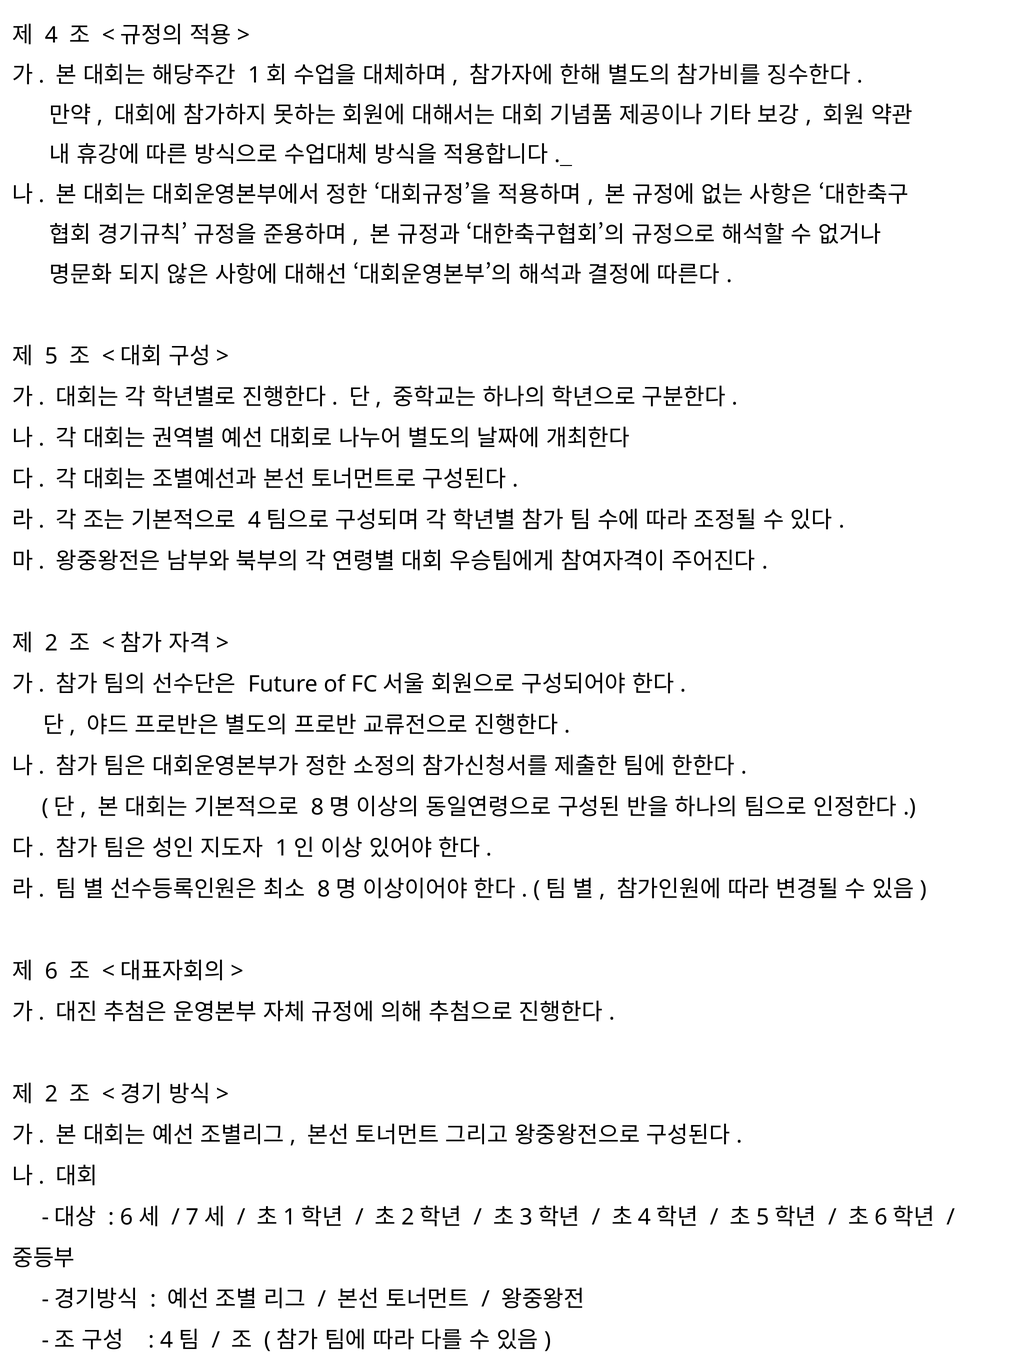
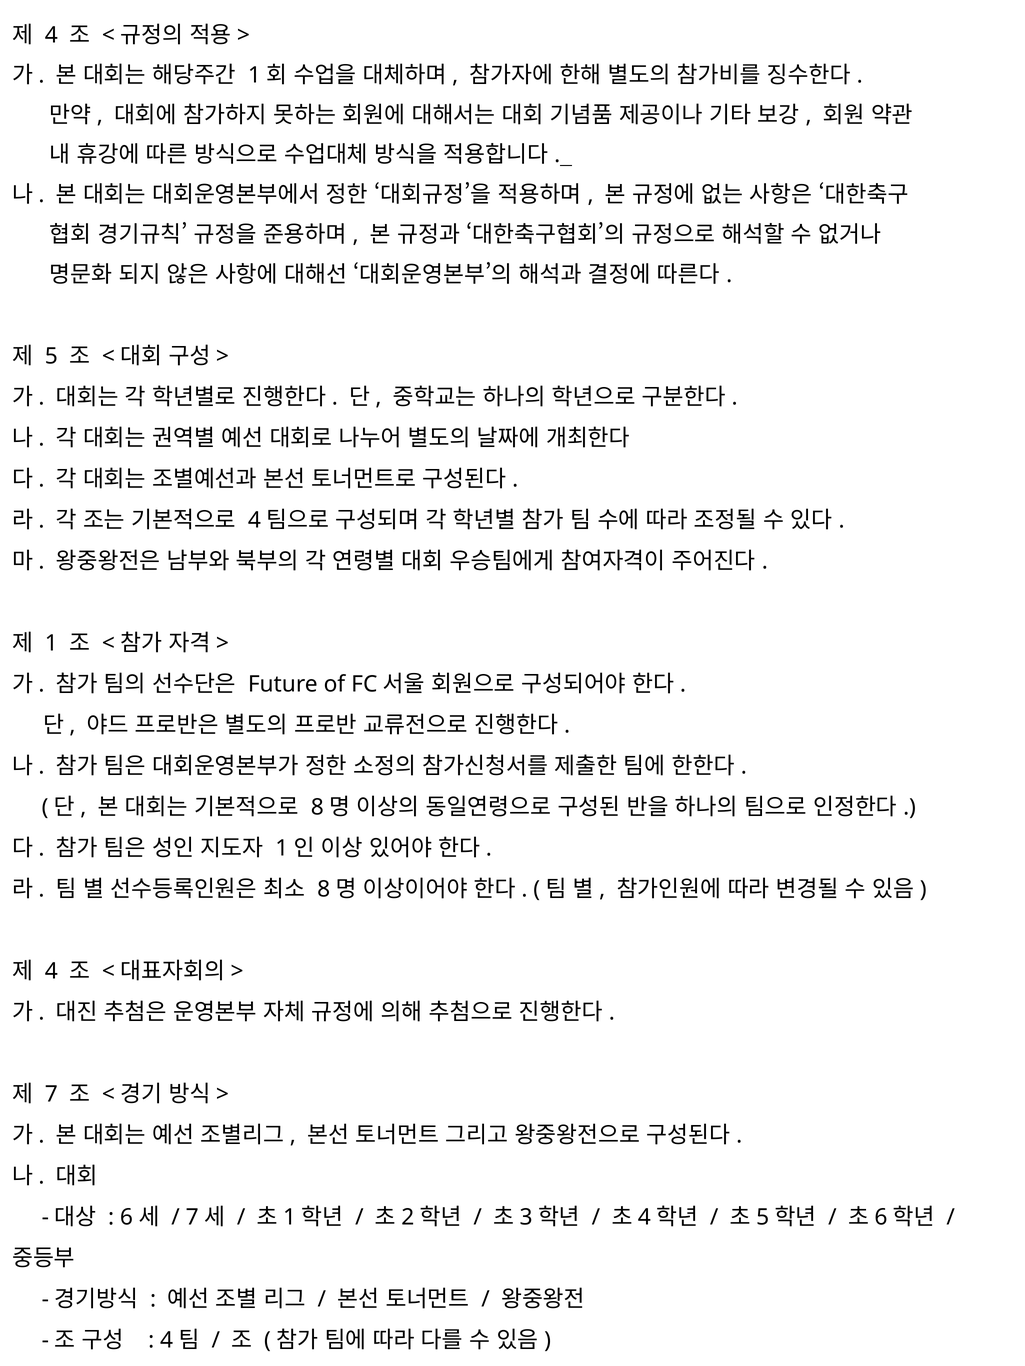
2 at (51, 644): 2 -> 1
6 at (51, 972): 6 -> 4
2 at (51, 1095): 2 -> 7
